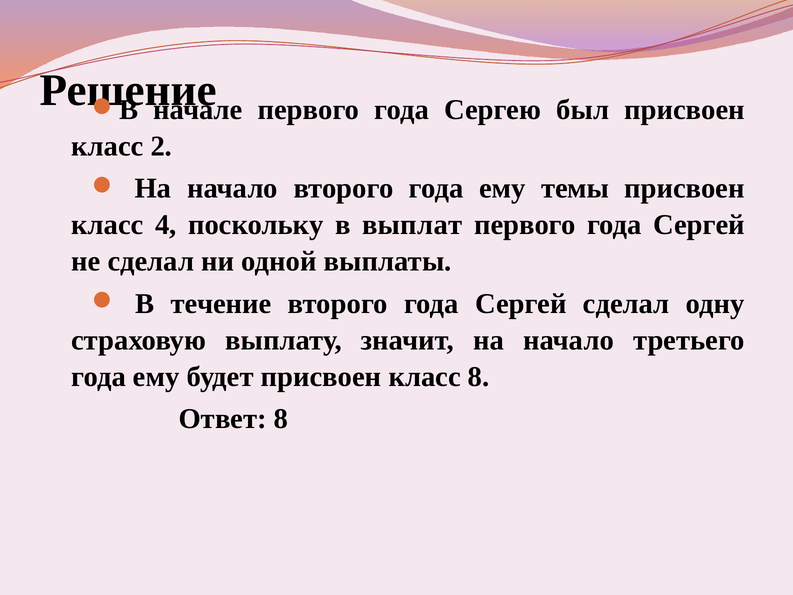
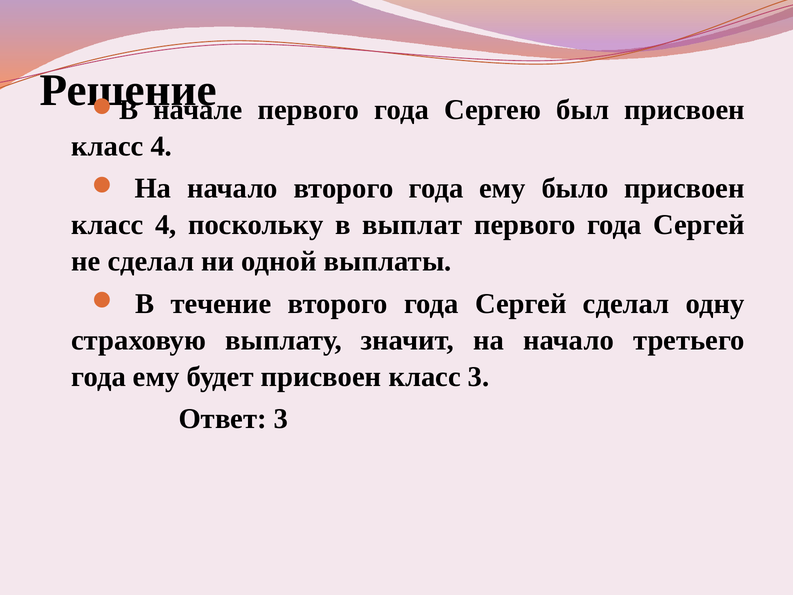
2 at (161, 146): 2 -> 4
темы: темы -> было
класс 8: 8 -> 3
Ответ 8: 8 -> 3
